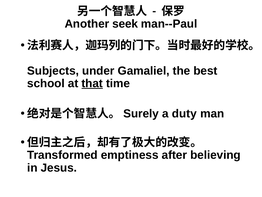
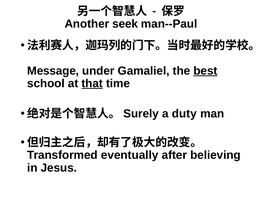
Subjects: Subjects -> Message
best underline: none -> present
emptiness: emptiness -> eventually
